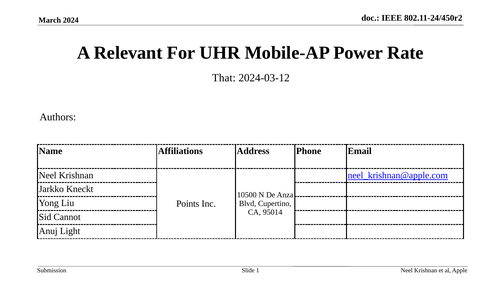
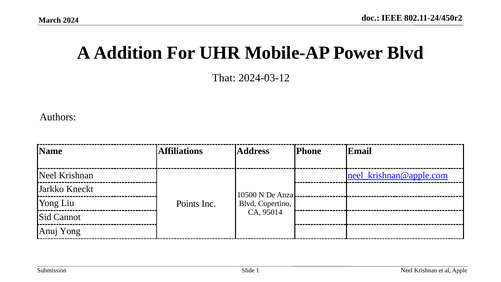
Relevant: Relevant -> Addition
Power Rate: Rate -> Blvd
Anuj Light: Light -> Yong
